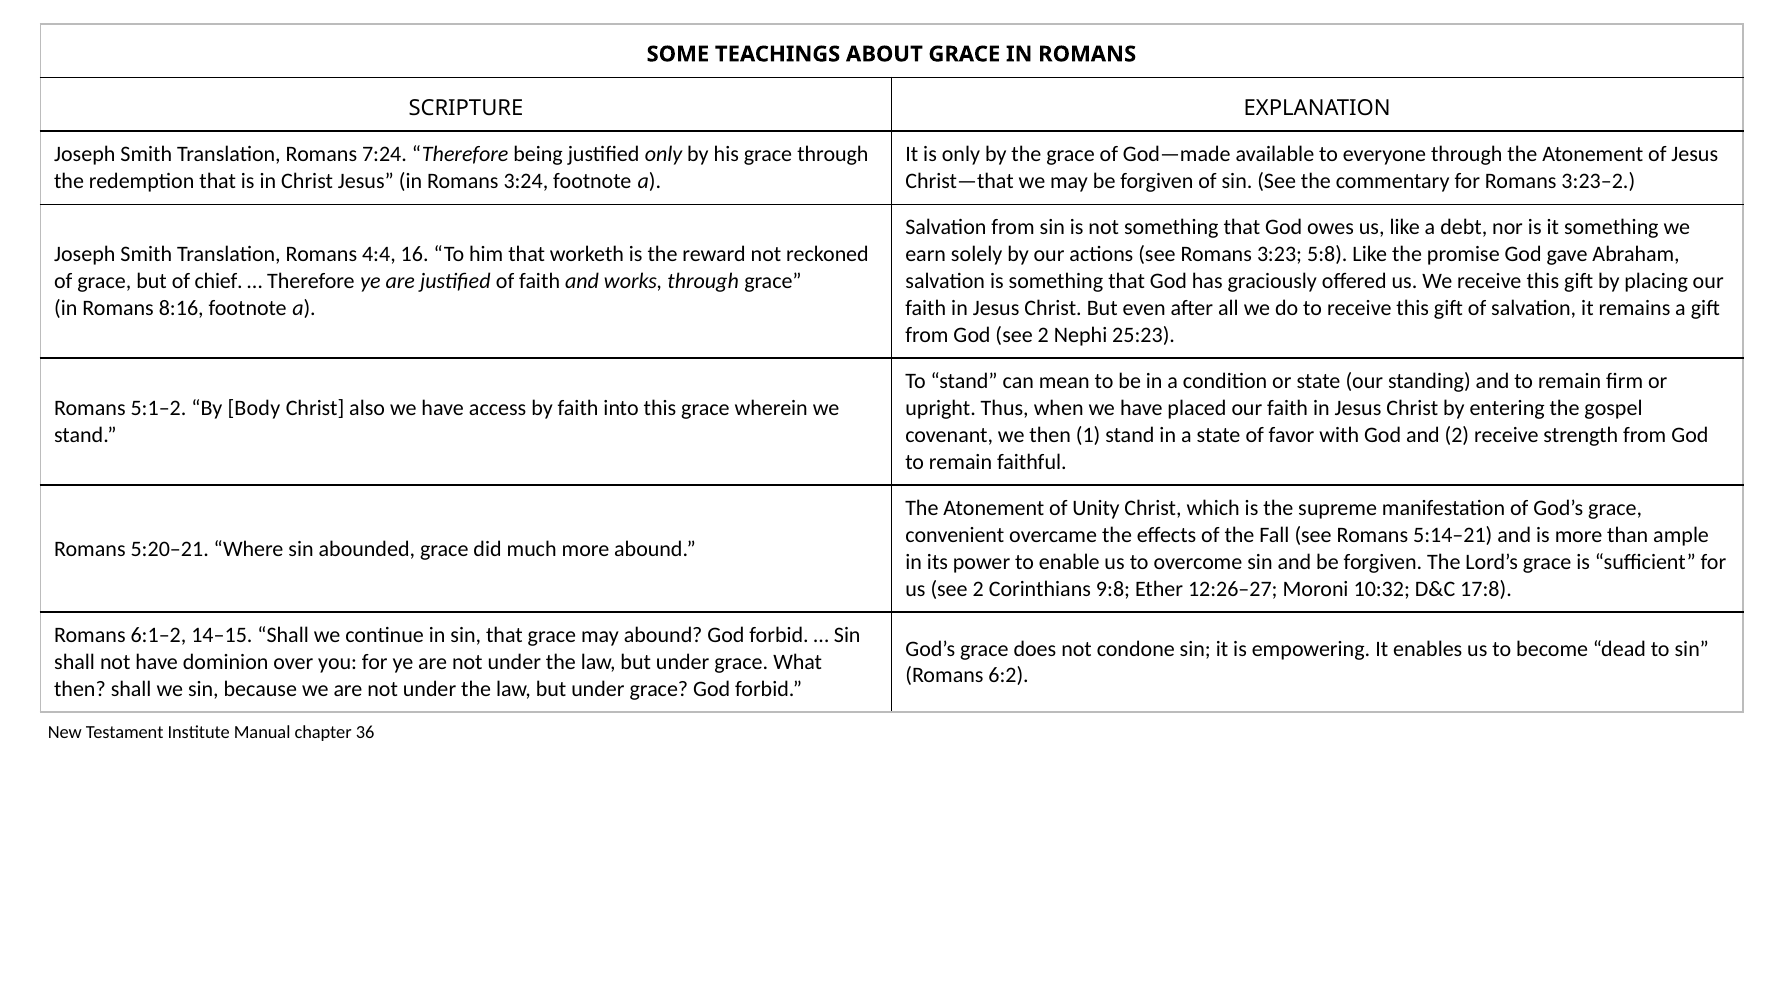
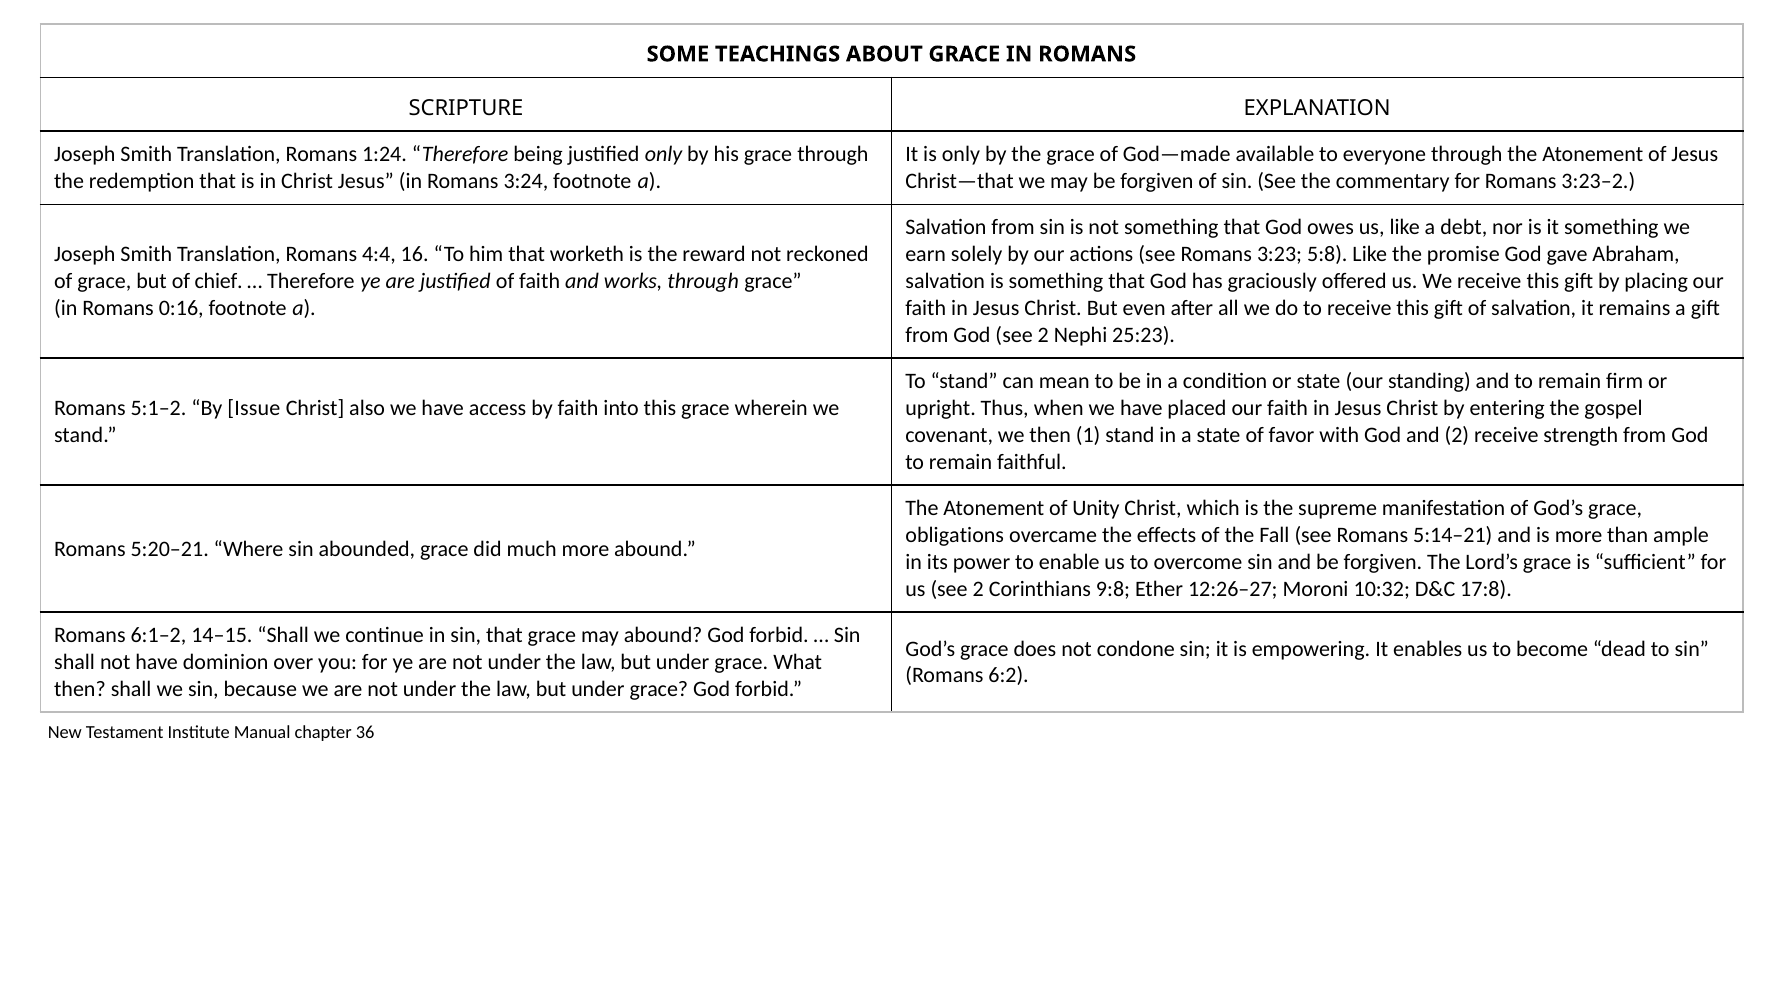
7:24: 7:24 -> 1:24
8:16: 8:16 -> 0:16
Body: Body -> Issue
convenient: convenient -> obligations
